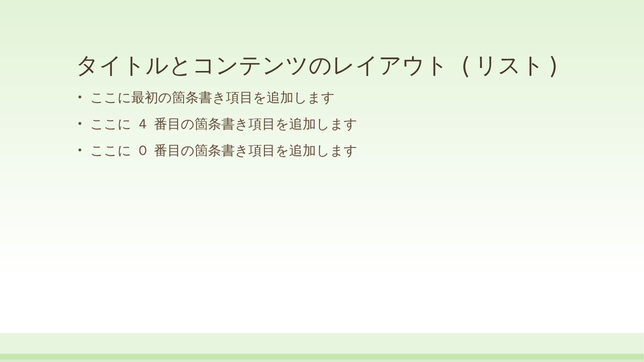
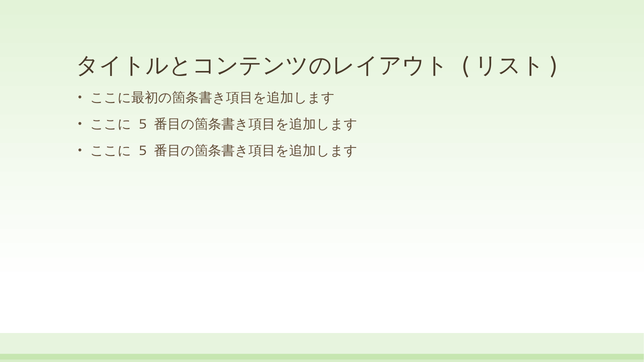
4 at (143, 125): 4 -> 5
0 at (143, 151): 0 -> 5
